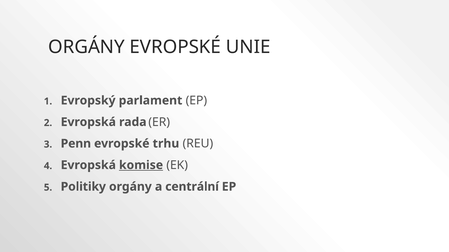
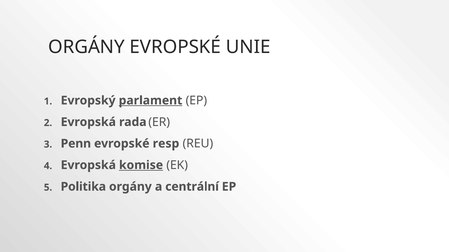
parlament underline: none -> present
trhu: trhu -> resp
Politiky: Politiky -> Politika
